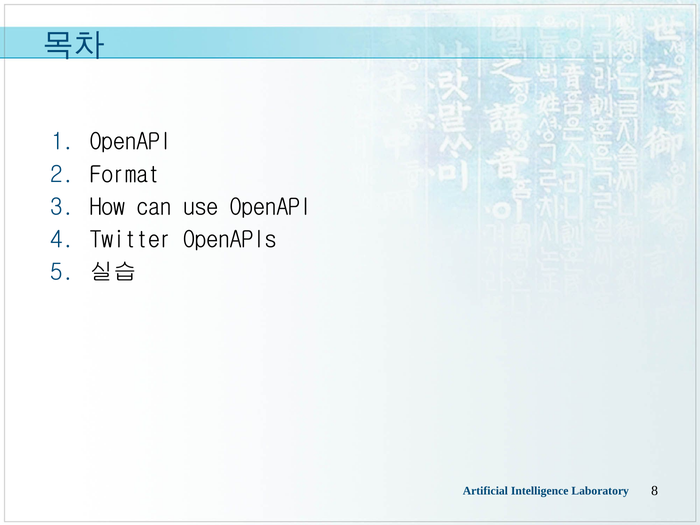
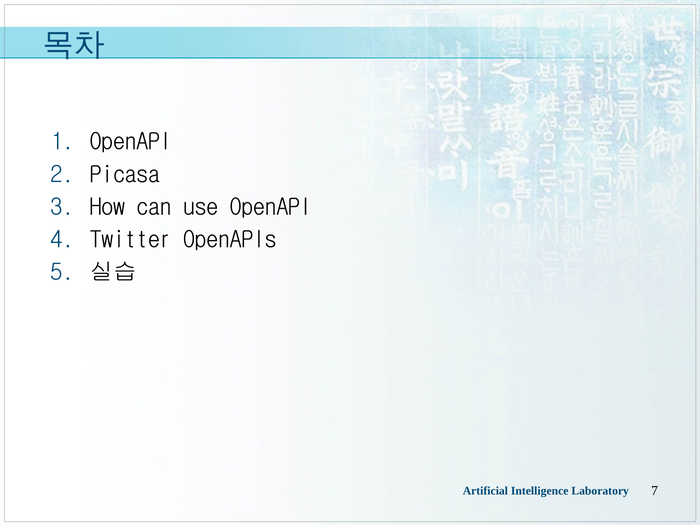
Format: Format -> Picasa
8: 8 -> 7
